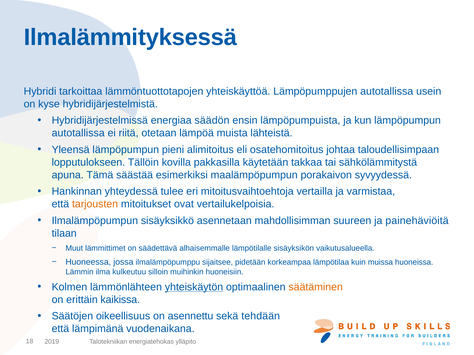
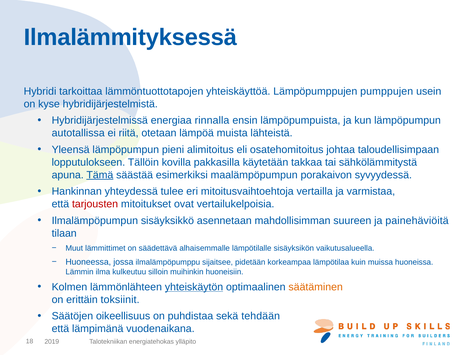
Lämpöpumppujen autotallissa: autotallissa -> pumppujen
säädön: säädön -> rinnalla
Tämä underline: none -> present
tarjousten colour: orange -> red
kaikissa: kaikissa -> toksiinit
asennettu: asennettu -> puhdistaa
